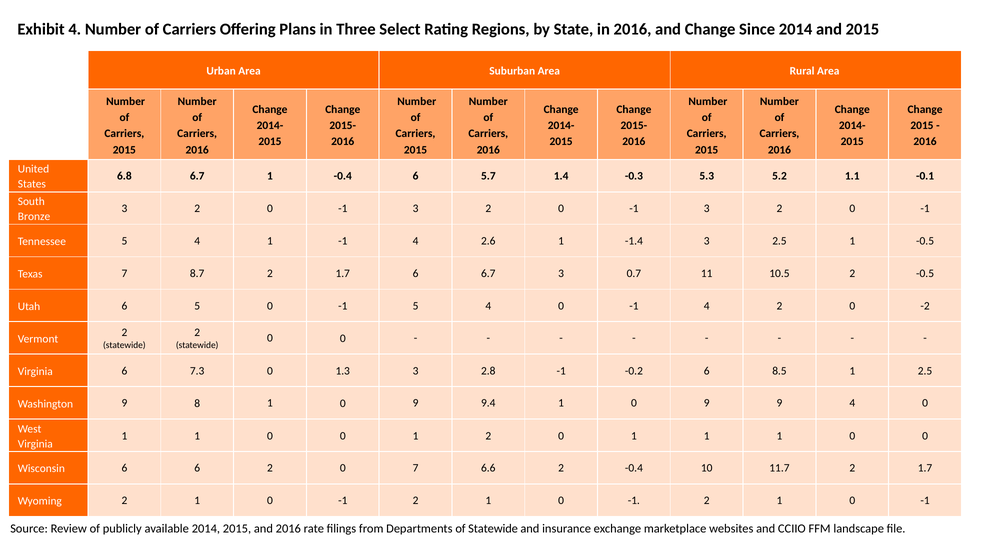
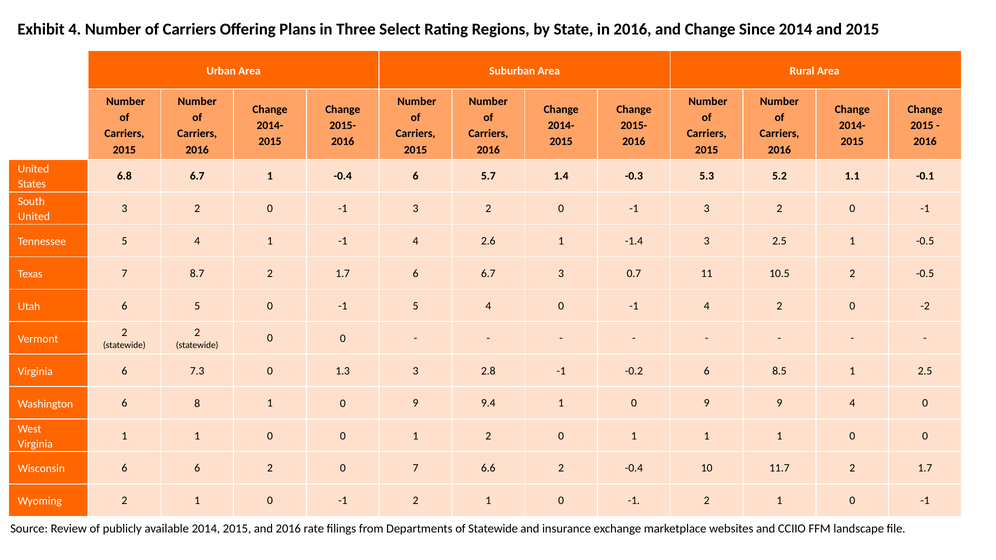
Bronze at (34, 217): Bronze -> United
Washington 9: 9 -> 6
